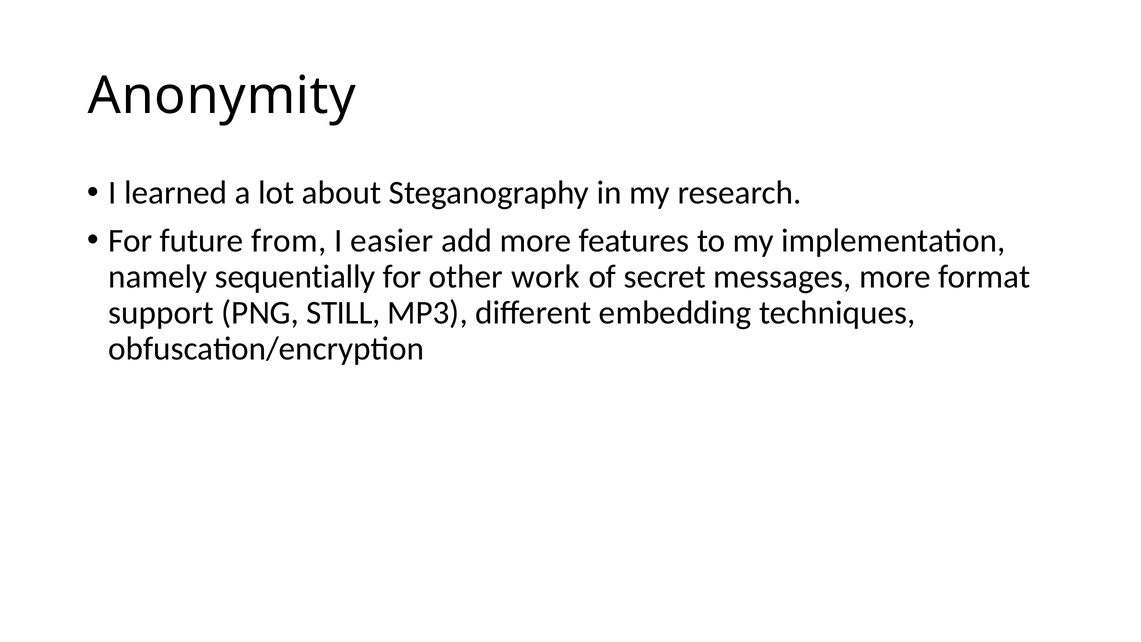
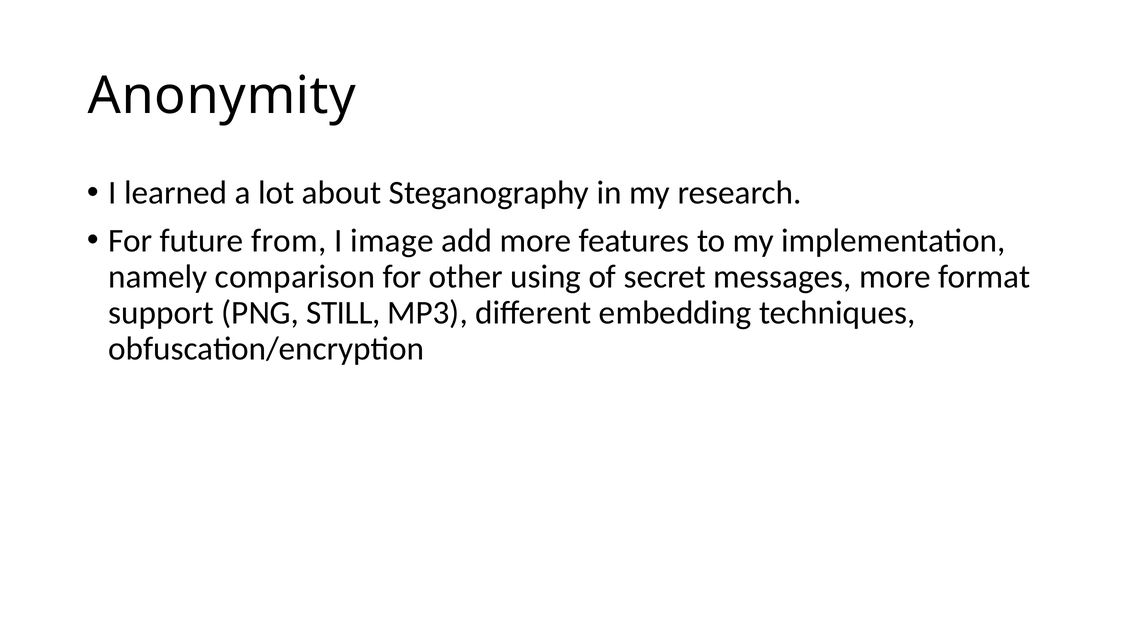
easier: easier -> image
sequentially: sequentially -> comparison
work: work -> using
